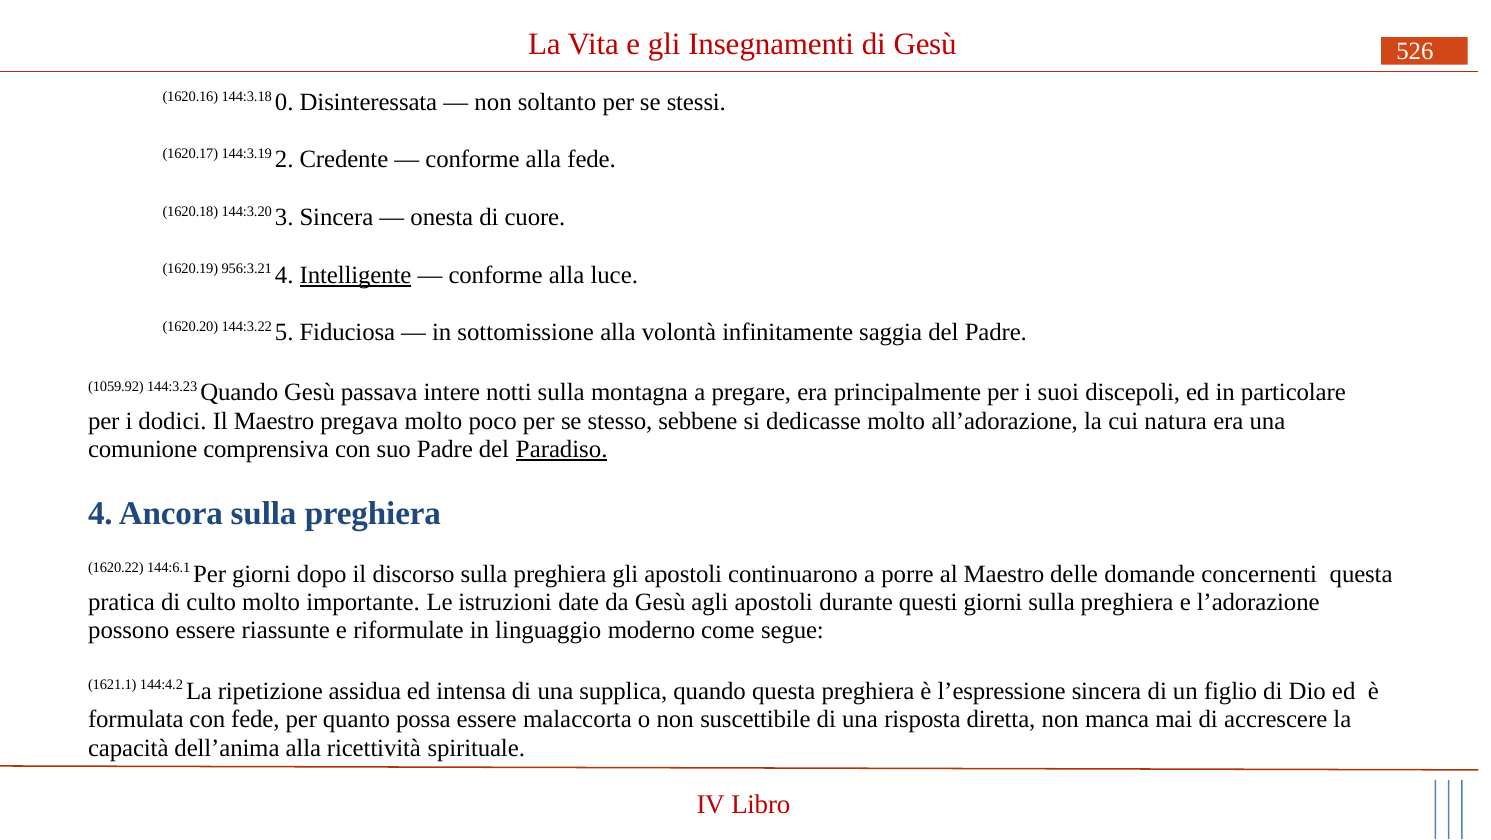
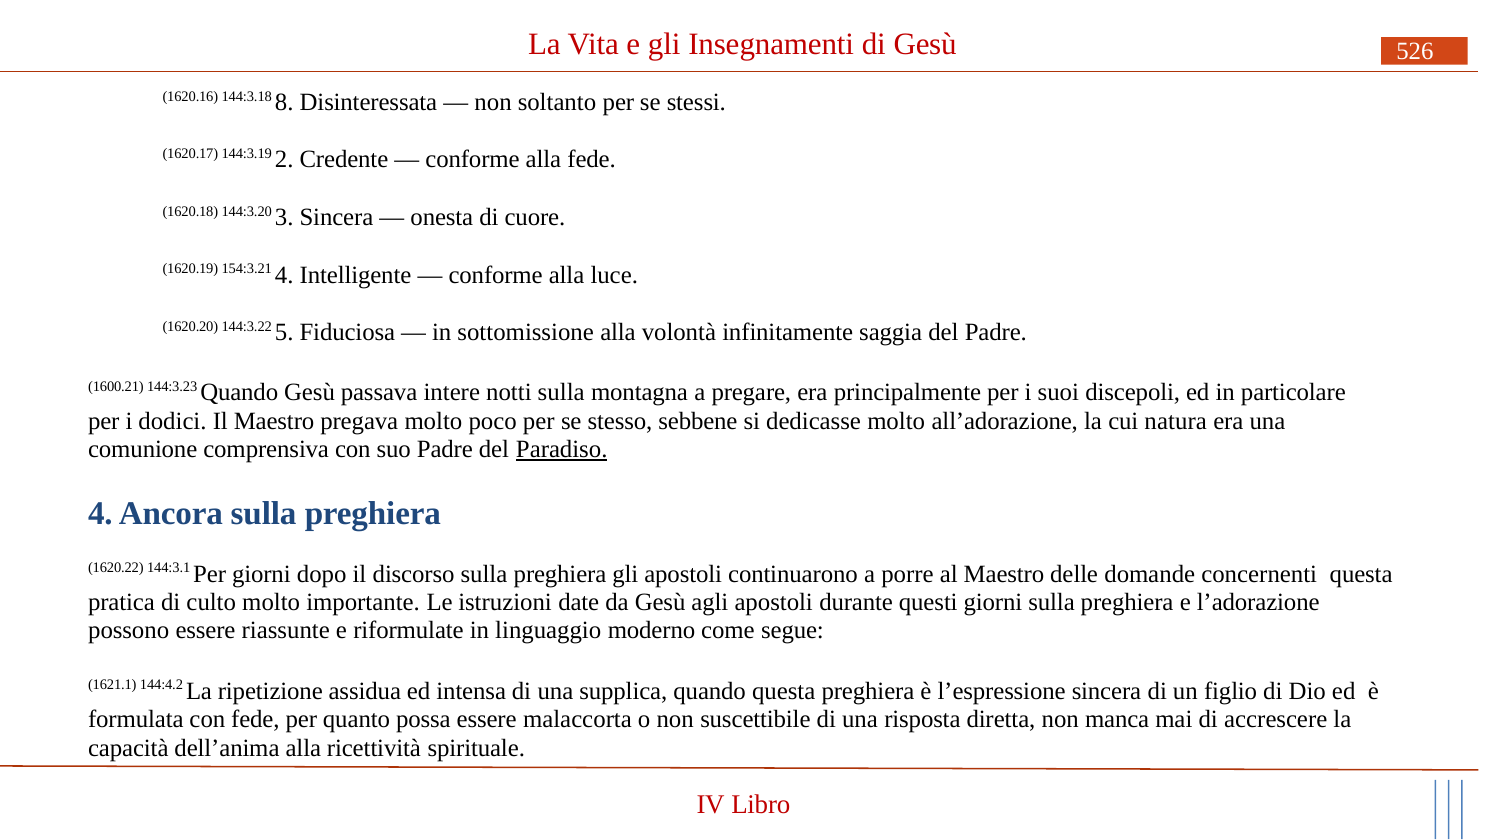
0: 0 -> 8
956:3.21: 956:3.21 -> 154:3.21
Intelligente underline: present -> none
1059.92: 1059.92 -> 1600.21
144:6.1: 144:6.1 -> 144:3.1
